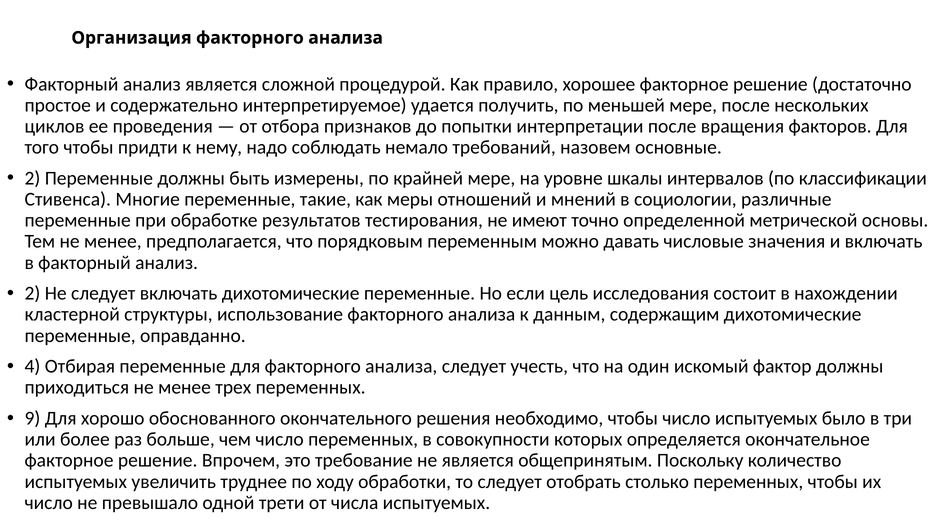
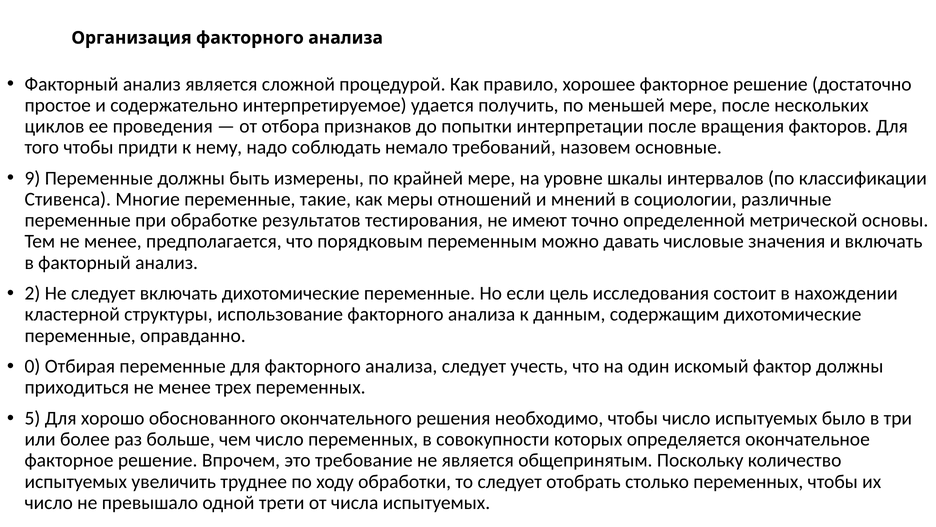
2 at (32, 178): 2 -> 9
4: 4 -> 0
9: 9 -> 5
